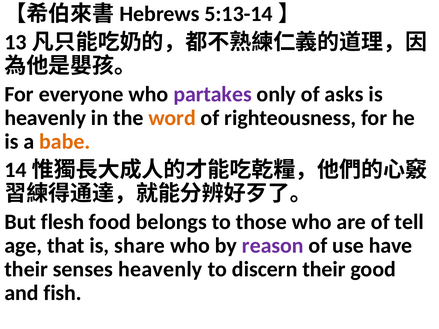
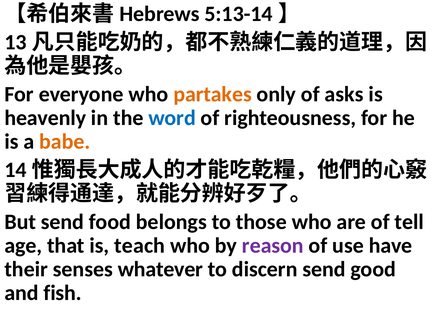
partakes colour: purple -> orange
word colour: orange -> blue
But flesh: flesh -> send
share: share -> teach
senses heavenly: heavenly -> whatever
discern their: their -> send
